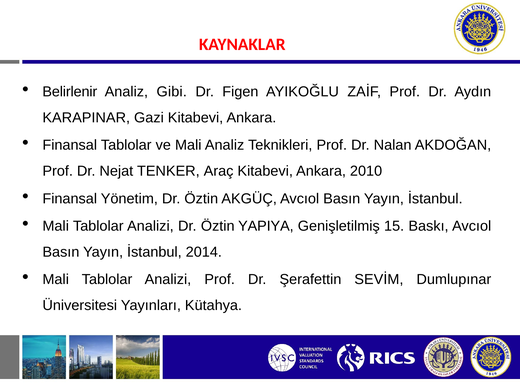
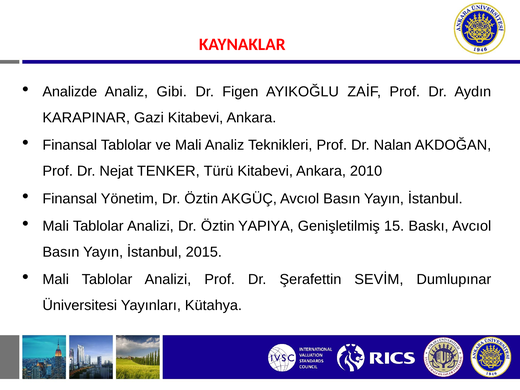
Belirlenir: Belirlenir -> Analizde
Araç: Araç -> Türü
2014: 2014 -> 2015
